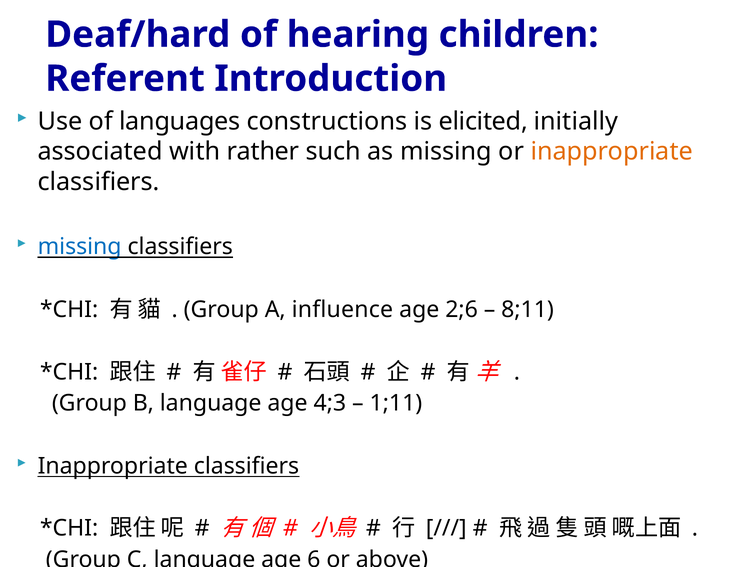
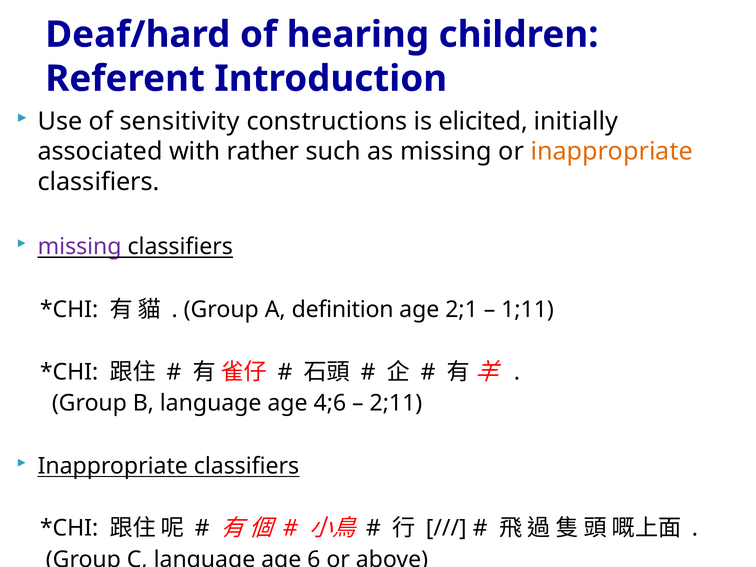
languages: languages -> sensitivity
missing at (80, 247) colour: blue -> purple
influence: influence -> definition
2;6: 2;6 -> 2;1
8;11: 8;11 -> 1;11
4;3: 4;3 -> 4;6
1;11: 1;11 -> 2;11
